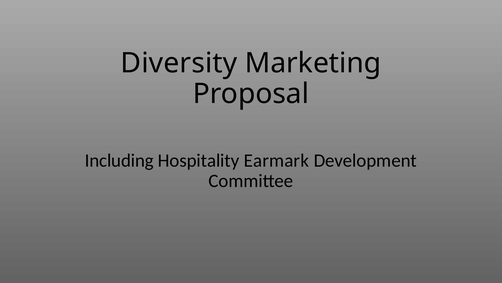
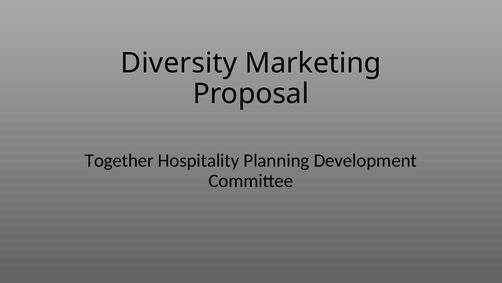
Including: Including -> Together
Earmark: Earmark -> Planning
